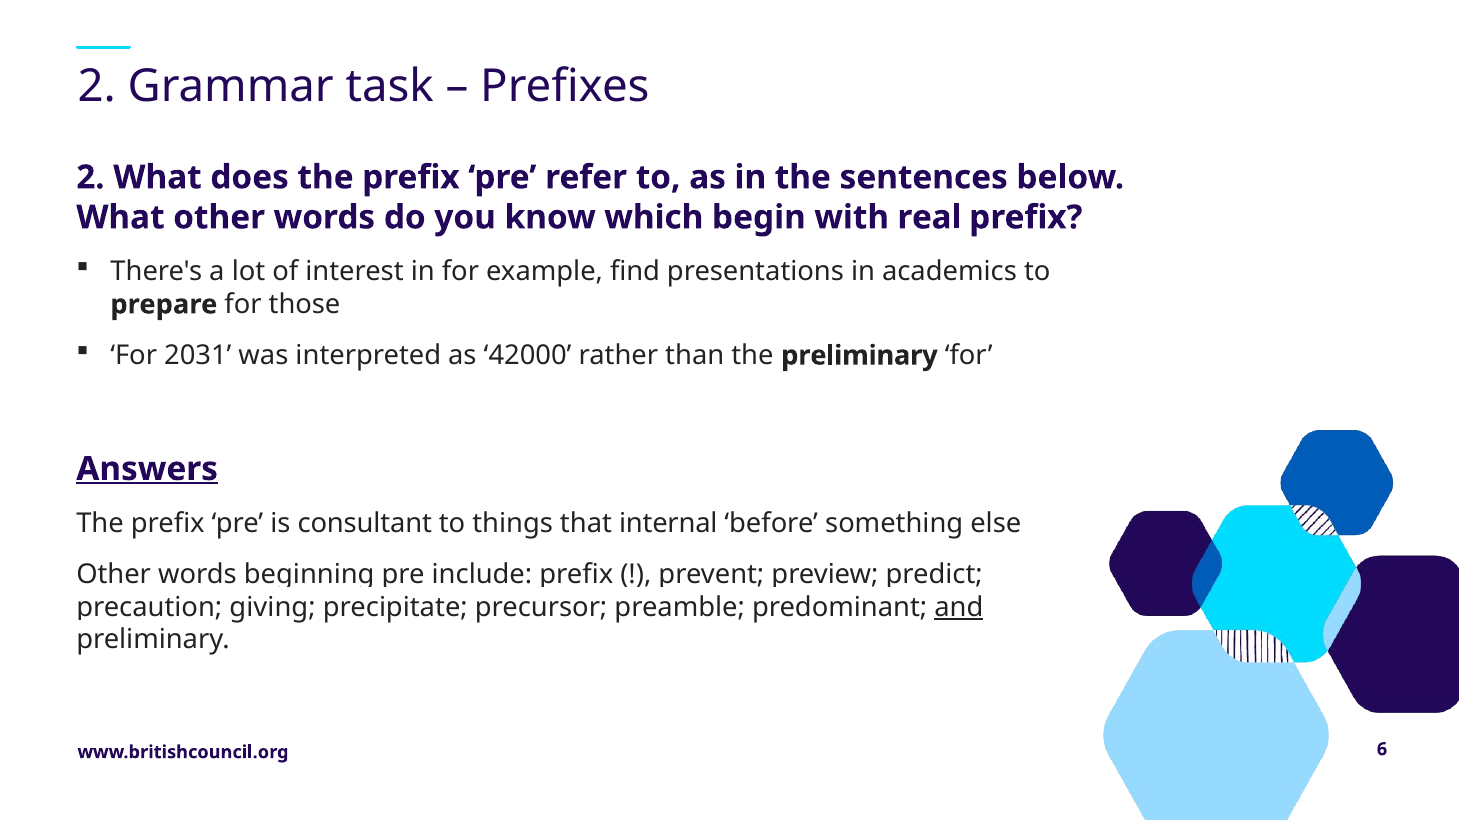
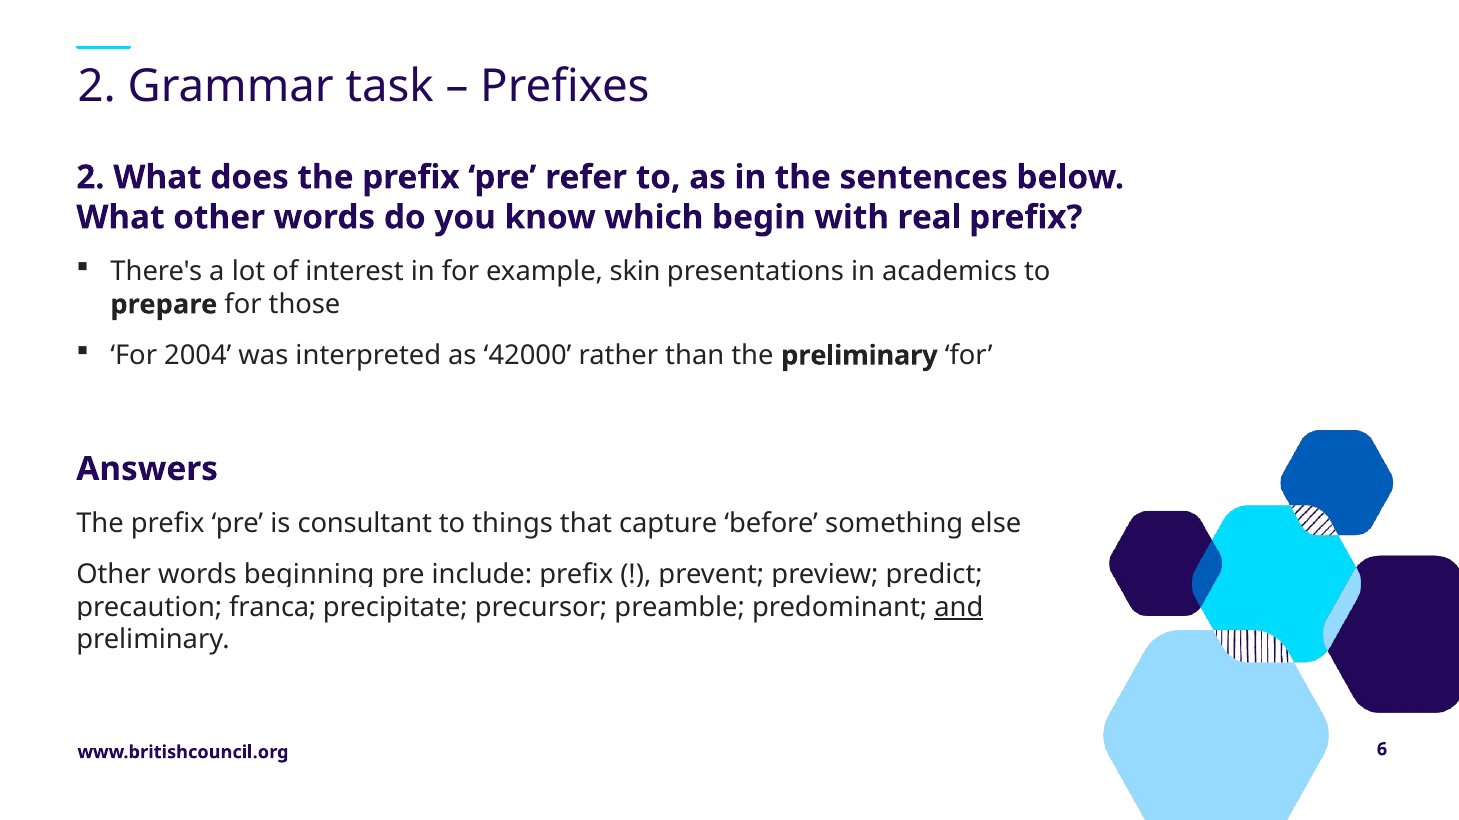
find: find -> skin
2031: 2031 -> 2004
Answers underline: present -> none
internal: internal -> capture
giving: giving -> franca
